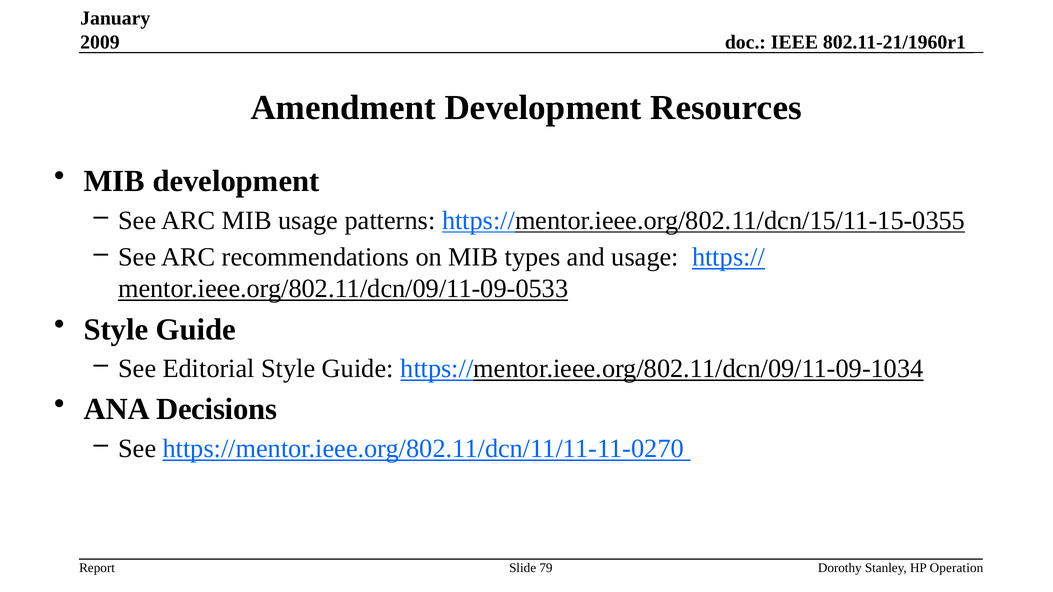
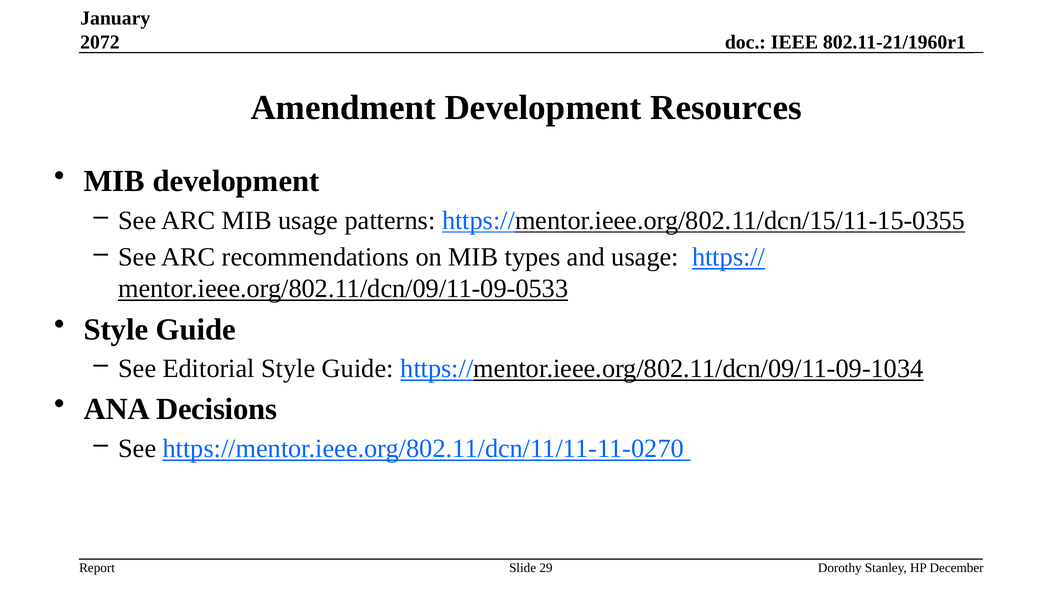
2009: 2009 -> 2072
79: 79 -> 29
Operation: Operation -> December
